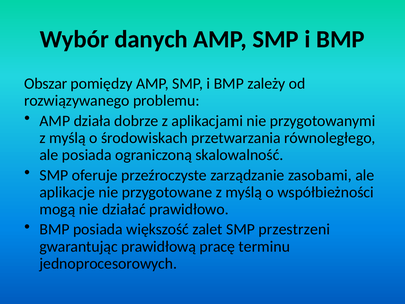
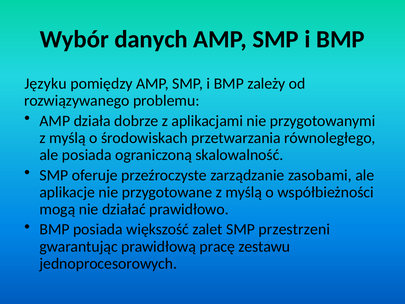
Obszar: Obszar -> Języku
terminu: terminu -> zestawu
